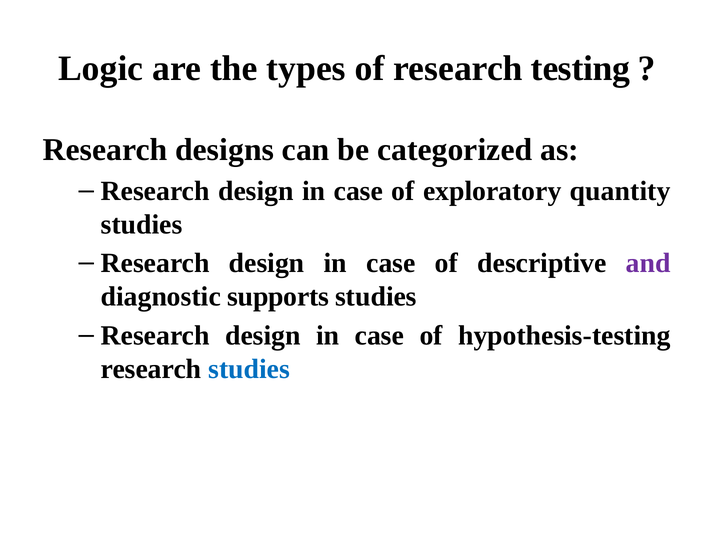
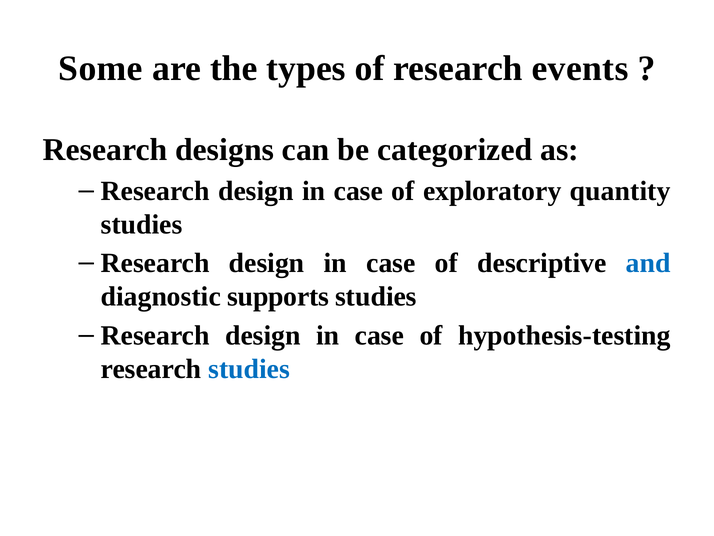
Logic: Logic -> Some
testing: testing -> events
and colour: purple -> blue
